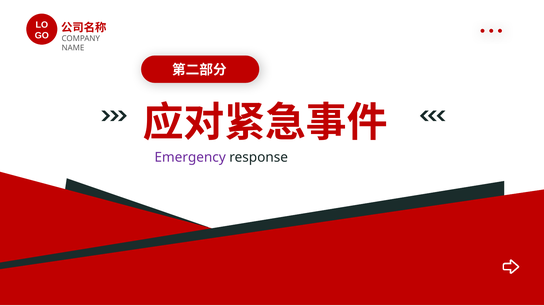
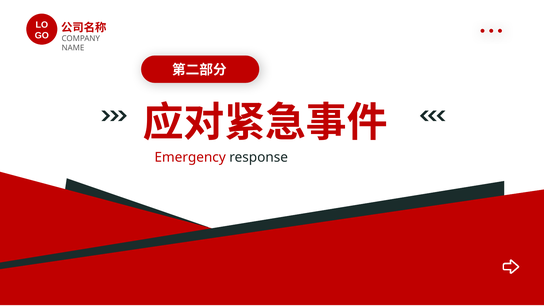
Emergency colour: purple -> red
